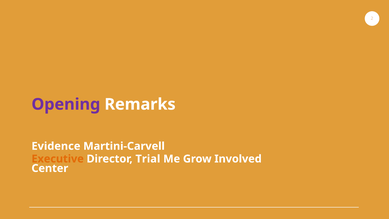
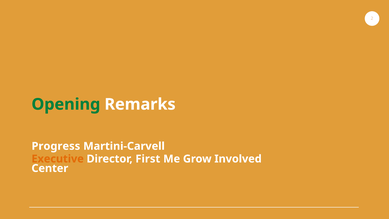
Opening colour: purple -> green
Evidence: Evidence -> Progress
Trial: Trial -> First
